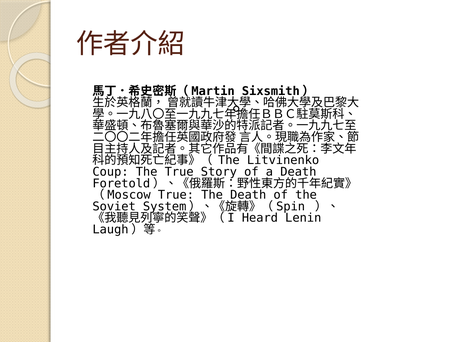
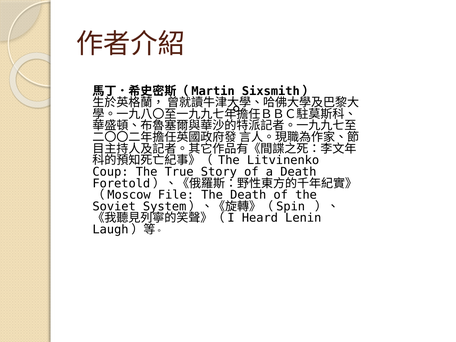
True at (176, 195): True -> File
